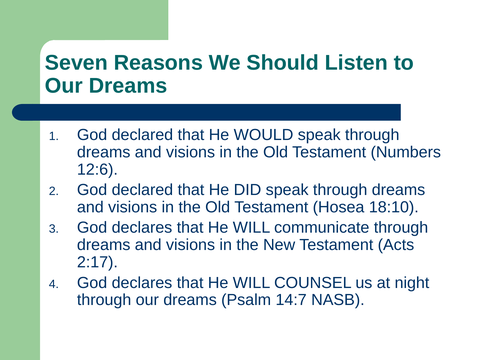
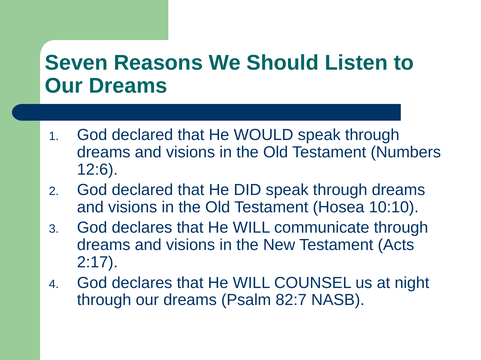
18:10: 18:10 -> 10:10
14:7: 14:7 -> 82:7
